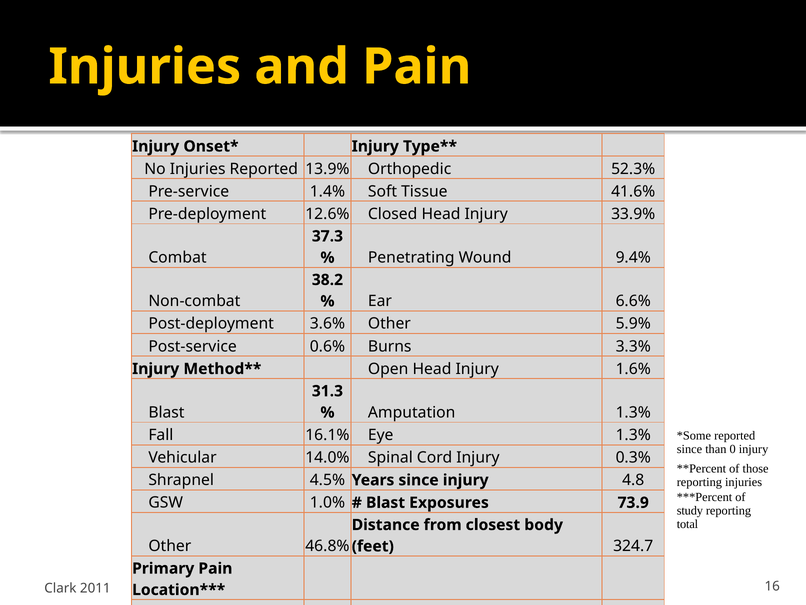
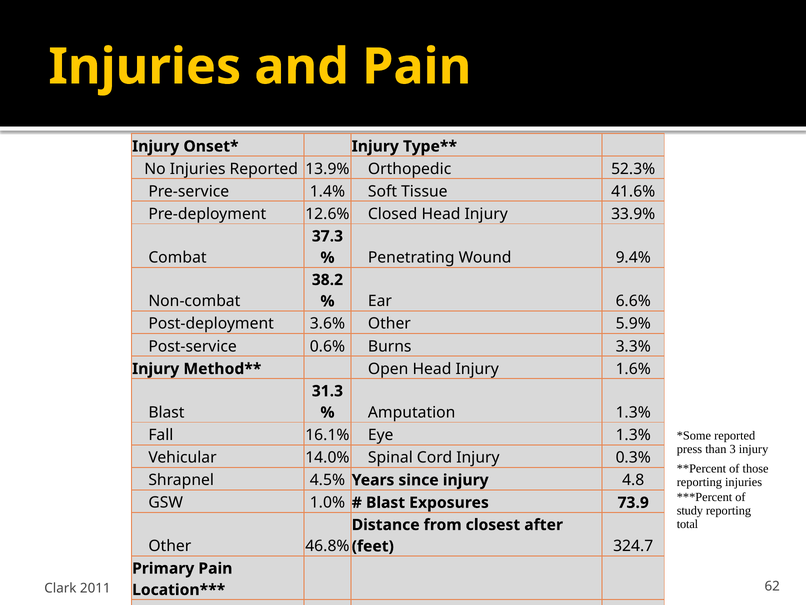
since at (689, 449): since -> press
0: 0 -> 3
body: body -> after
16: 16 -> 62
